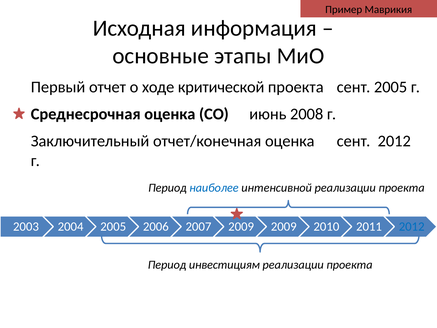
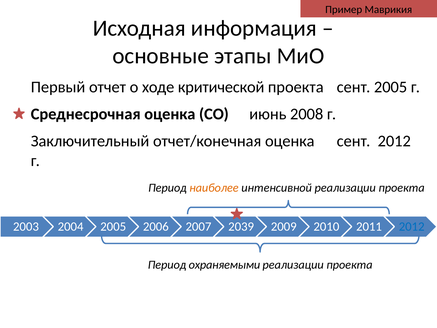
наиболее colour: blue -> orange
2009 at (241, 226): 2009 -> 2039
инвестициям: инвестициям -> охраняемыми
